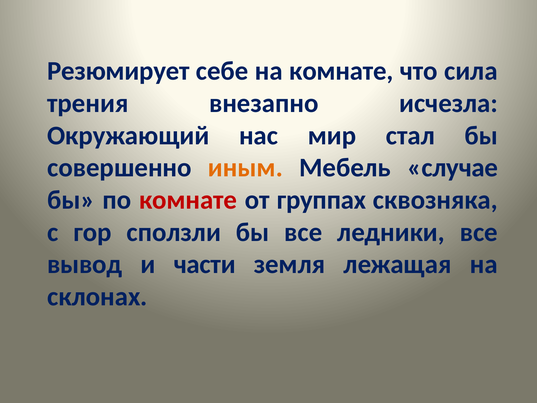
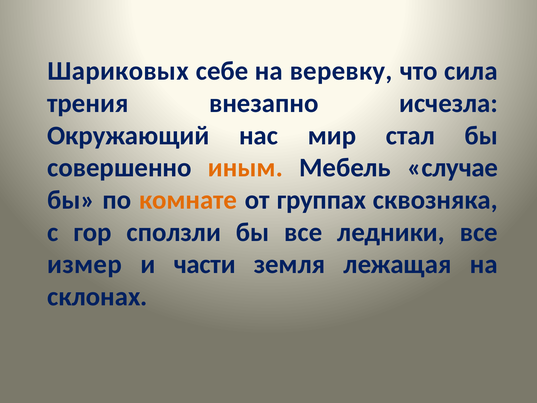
Резюмирует: Резюмирует -> Шариковых
на комнате: комнате -> веревку
комнате at (188, 200) colour: red -> orange
вывод: вывод -> измер
